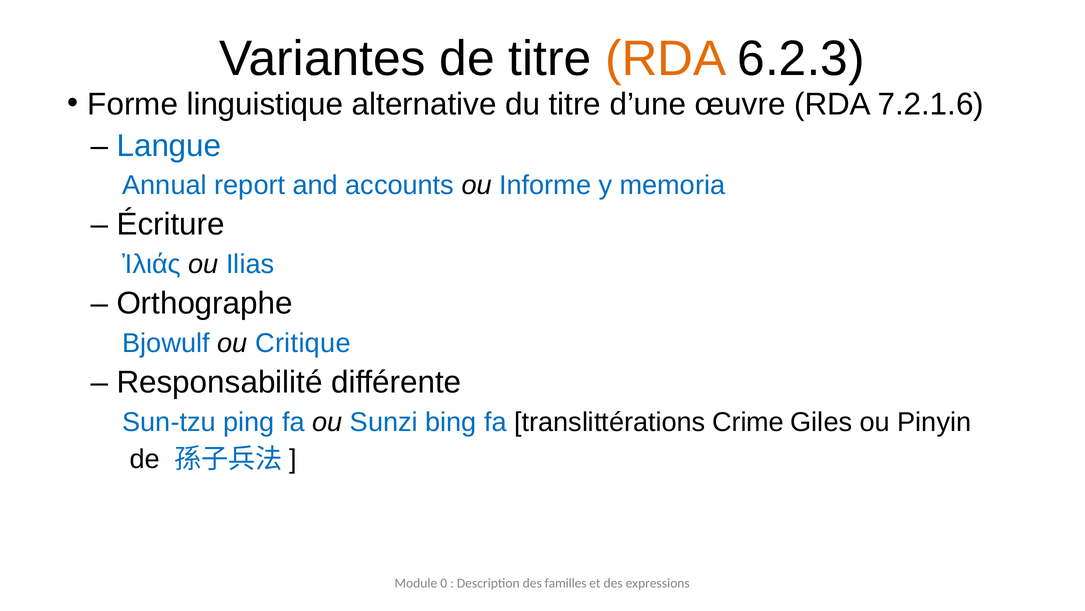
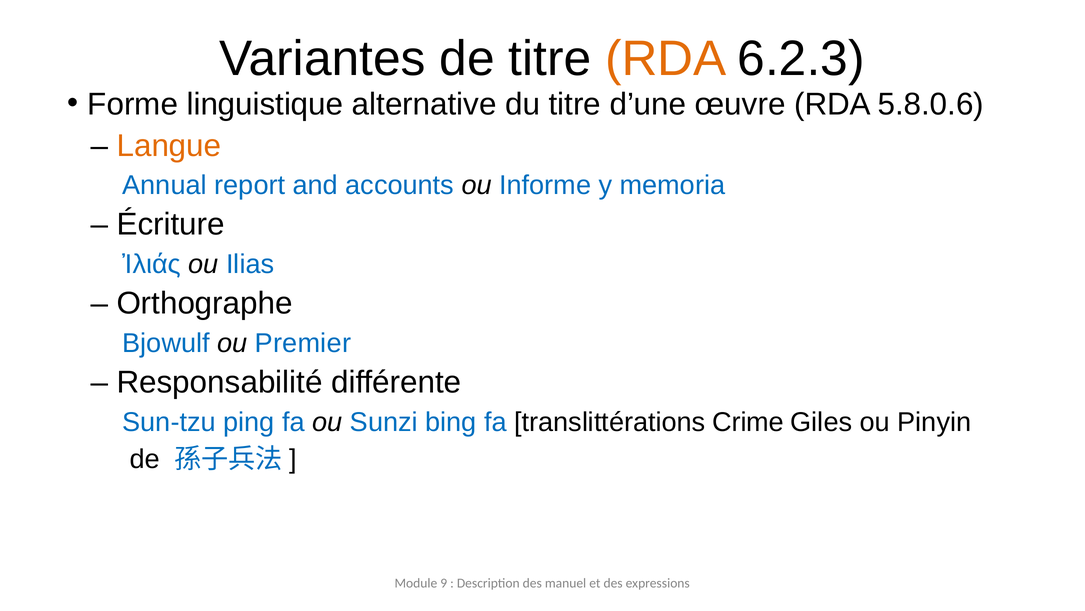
7.2.1.6: 7.2.1.6 -> 5.8.0.6
Langue colour: blue -> orange
Critique: Critique -> Premier
0: 0 -> 9
familles: familles -> manuel
